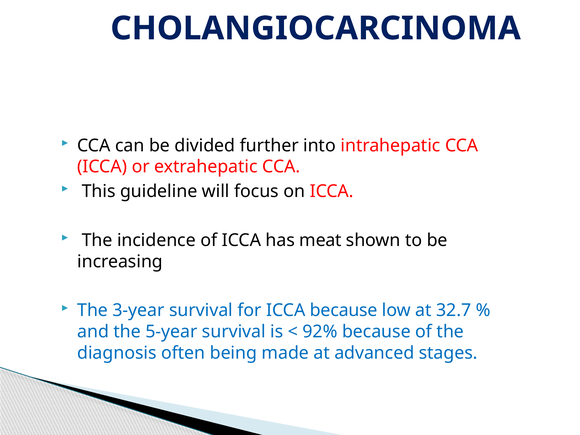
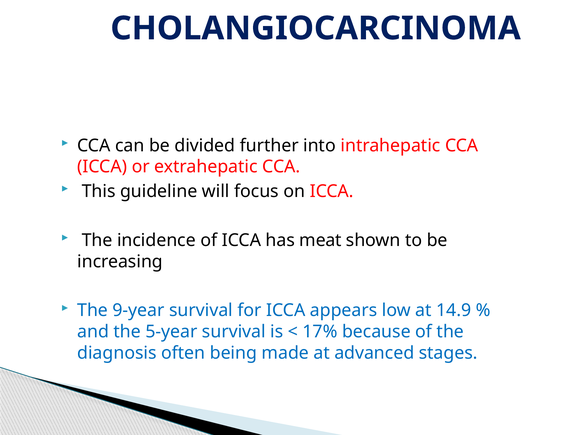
3-year: 3-year -> 9-year
ICCA because: because -> appears
32.7: 32.7 -> 14.9
92%: 92% -> 17%
